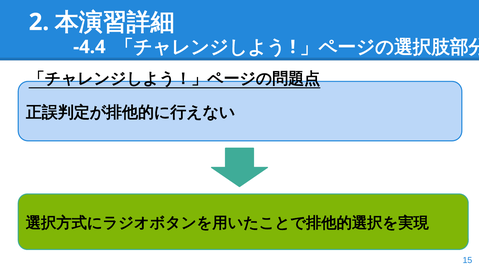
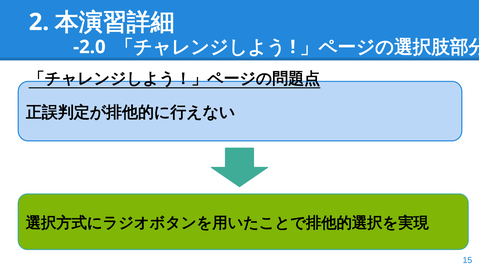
-4.4: -4.4 -> -2.0
